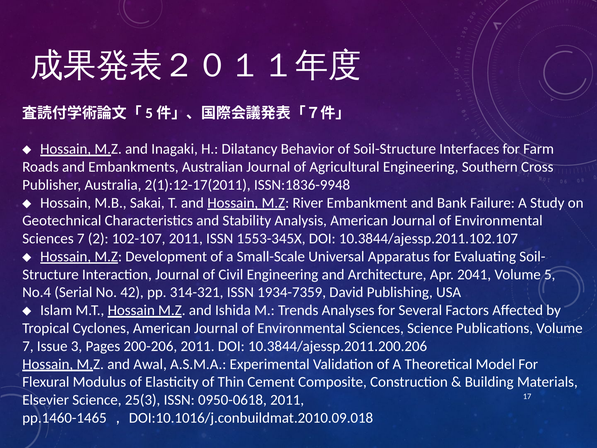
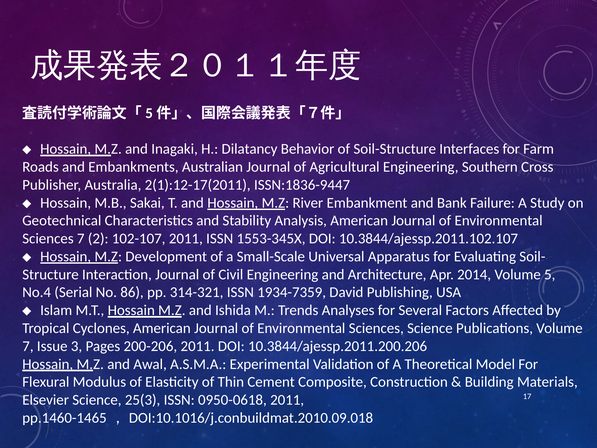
ISSN:1836-9948: ISSN:1836-9948 -> ISSN:1836-9447
2041: 2041 -> 2014
42: 42 -> 86
